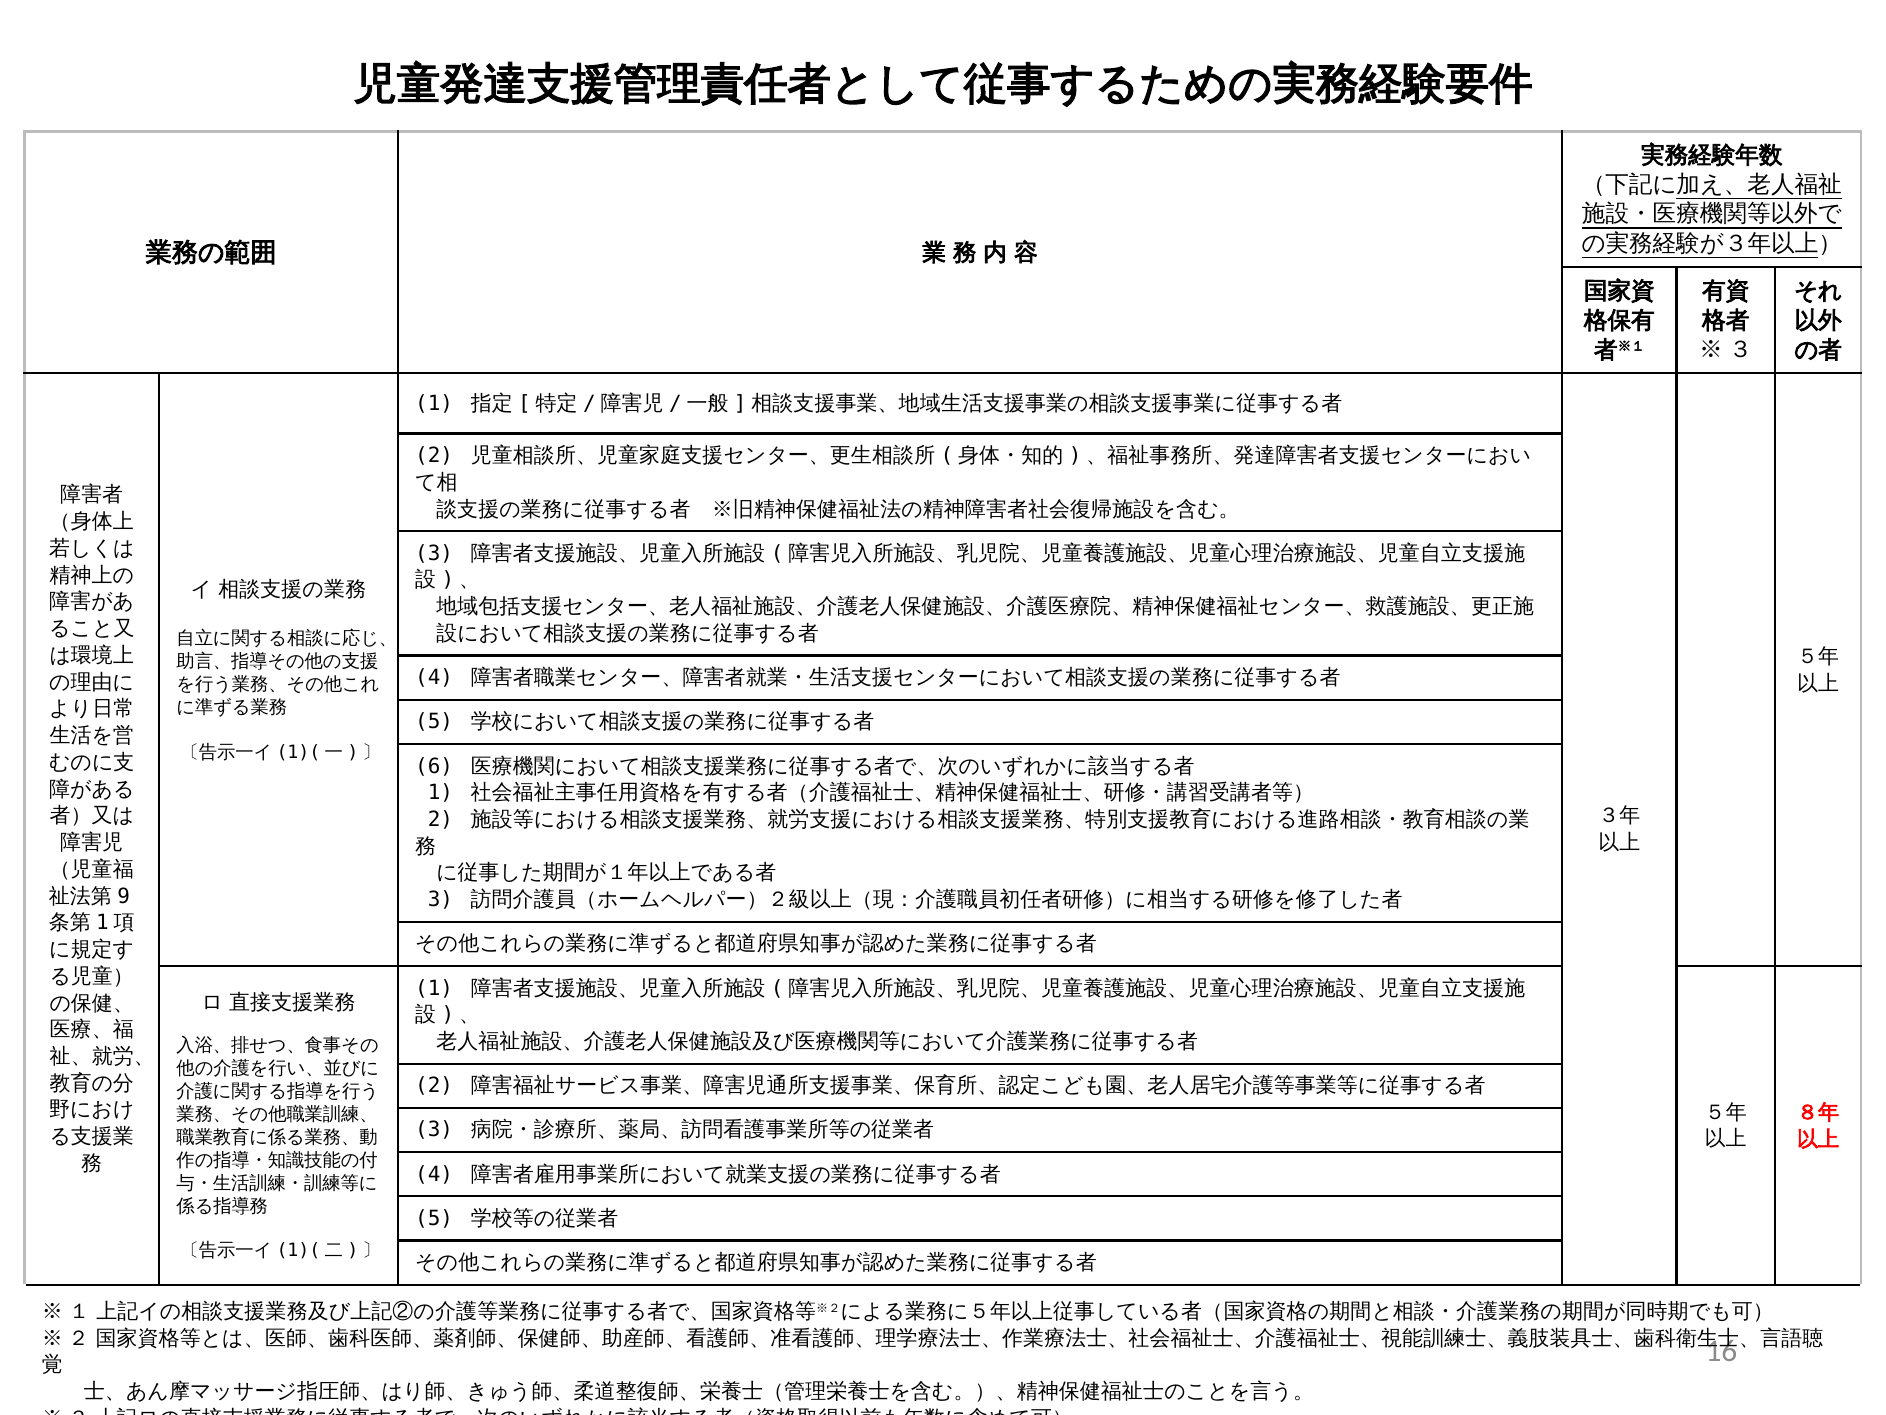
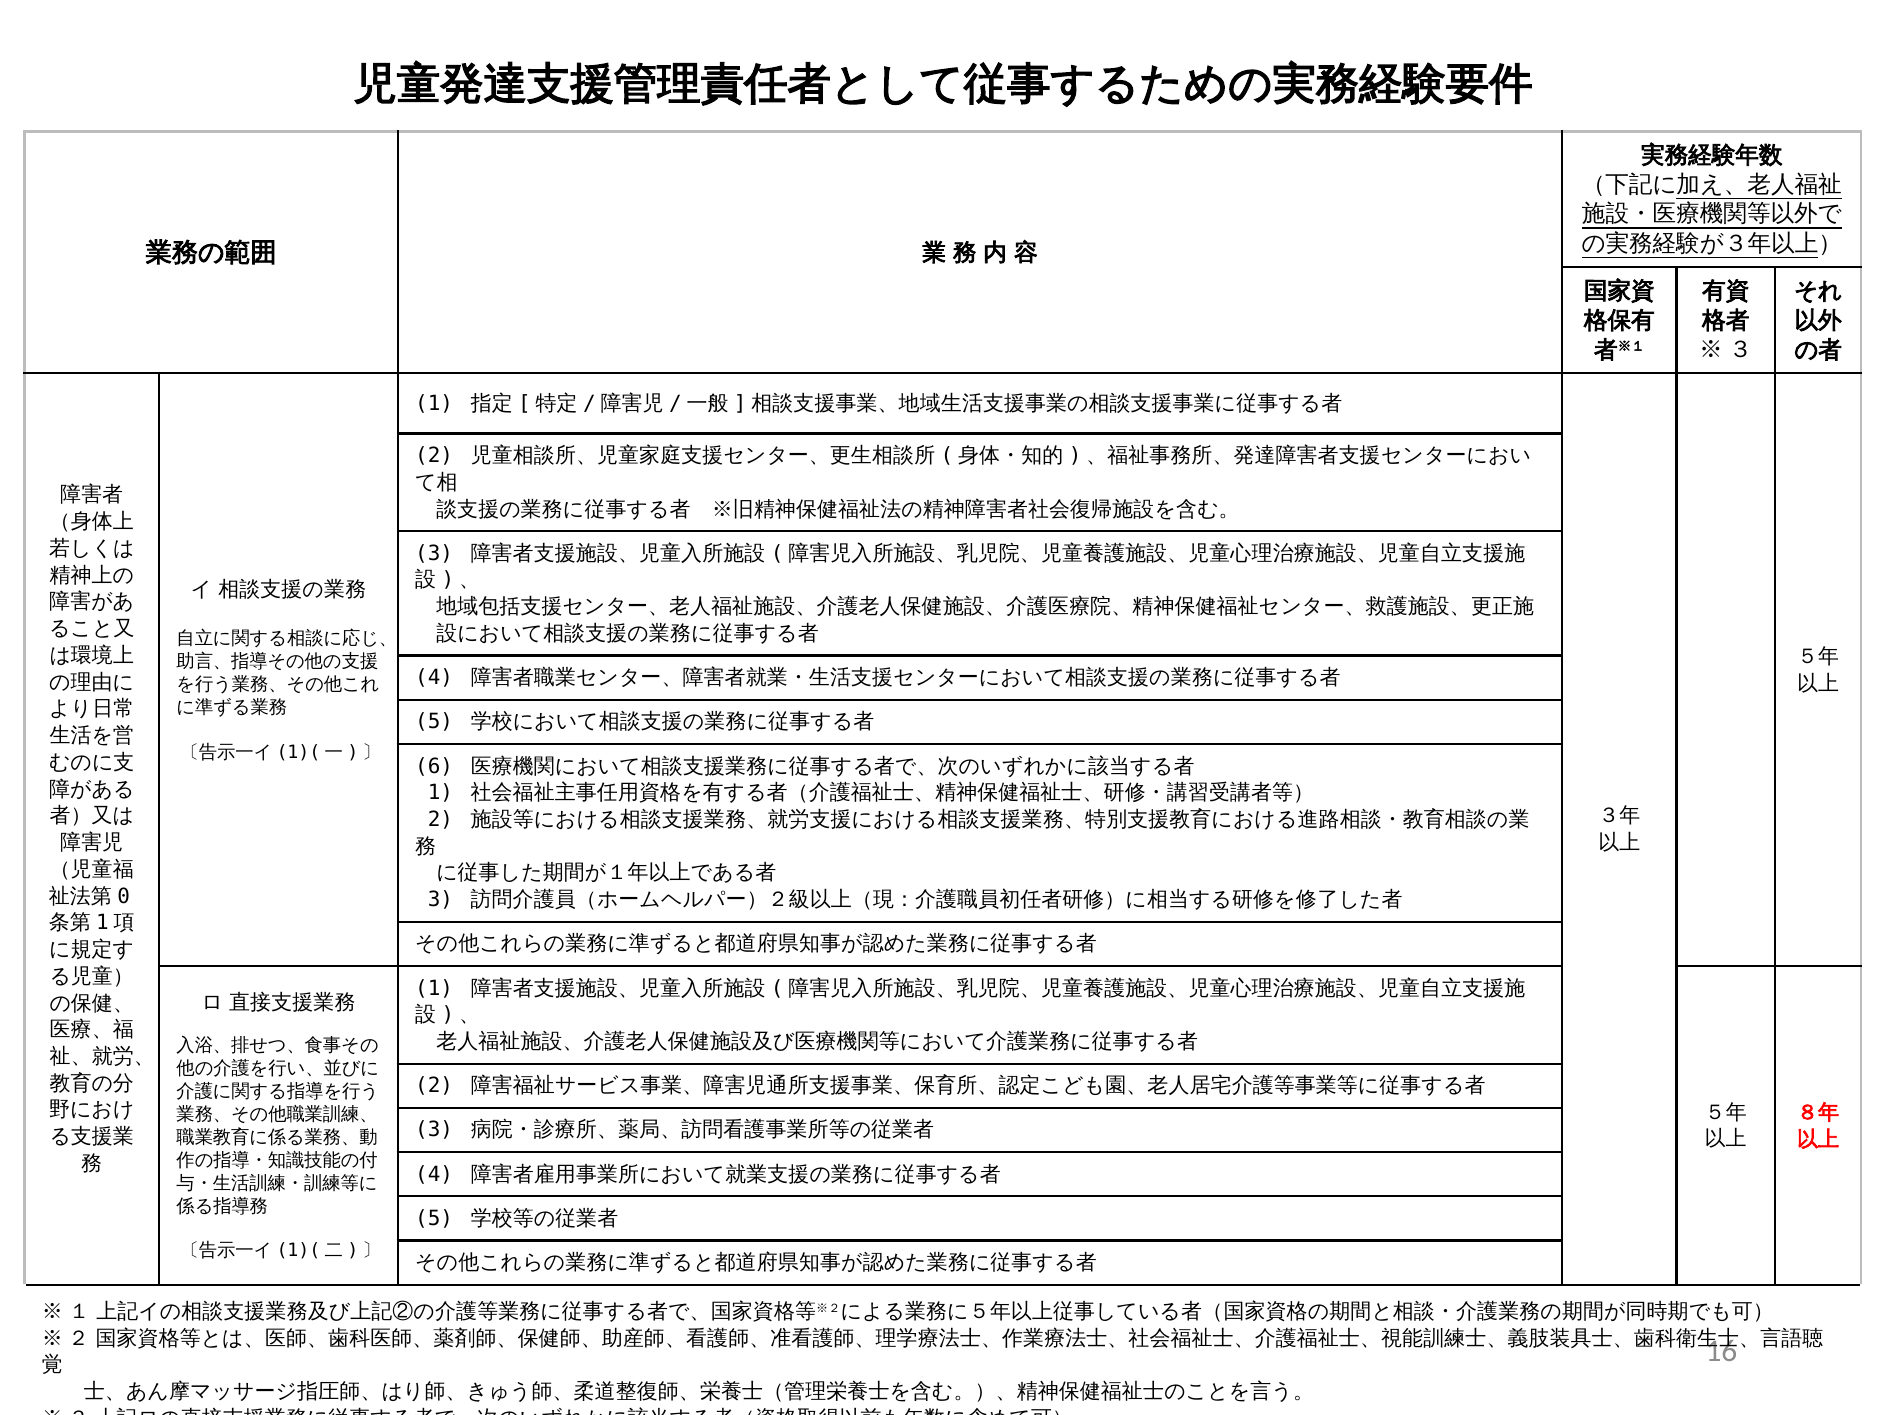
9: 9 -> 0
